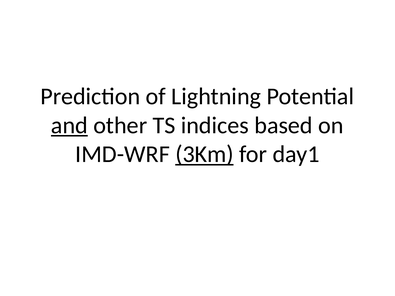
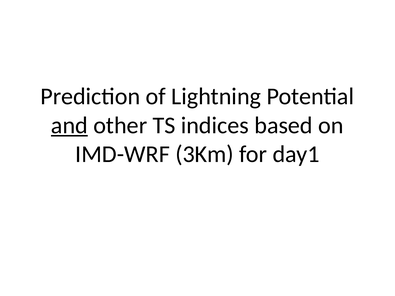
3Km underline: present -> none
